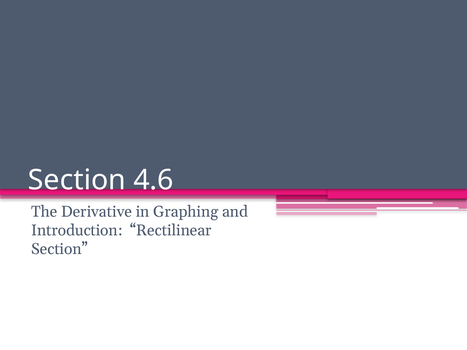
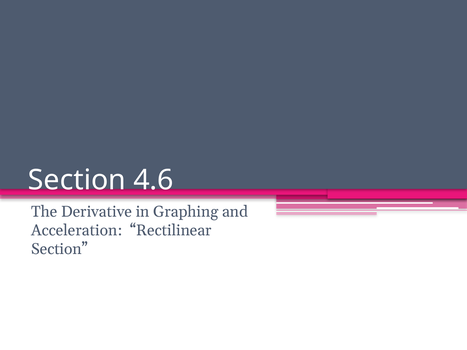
Introduction: Introduction -> Acceleration
